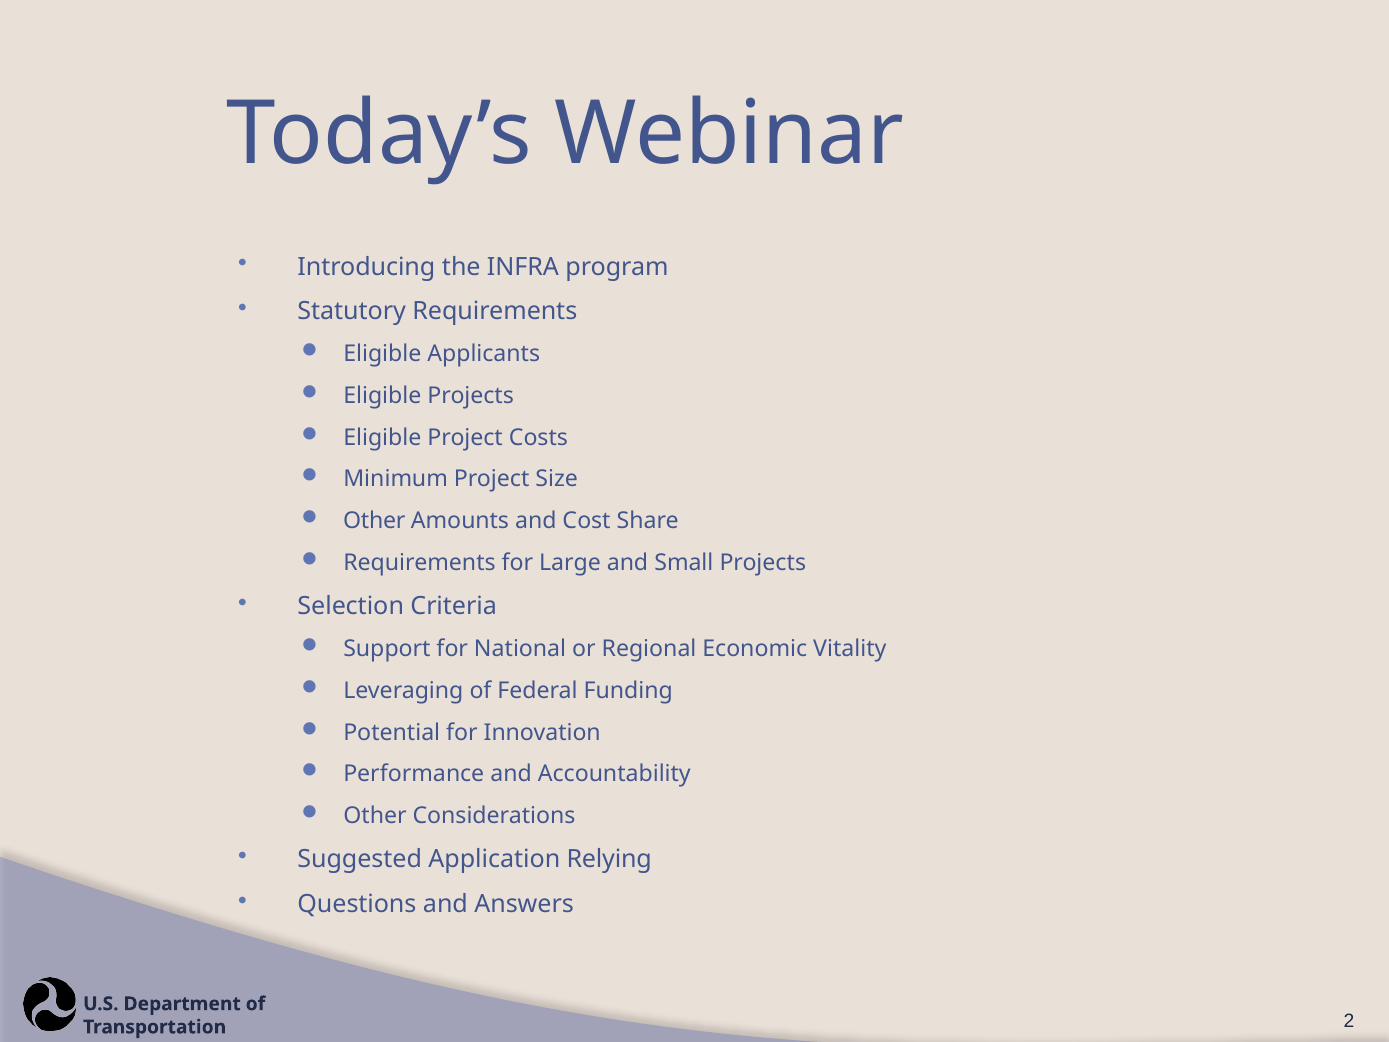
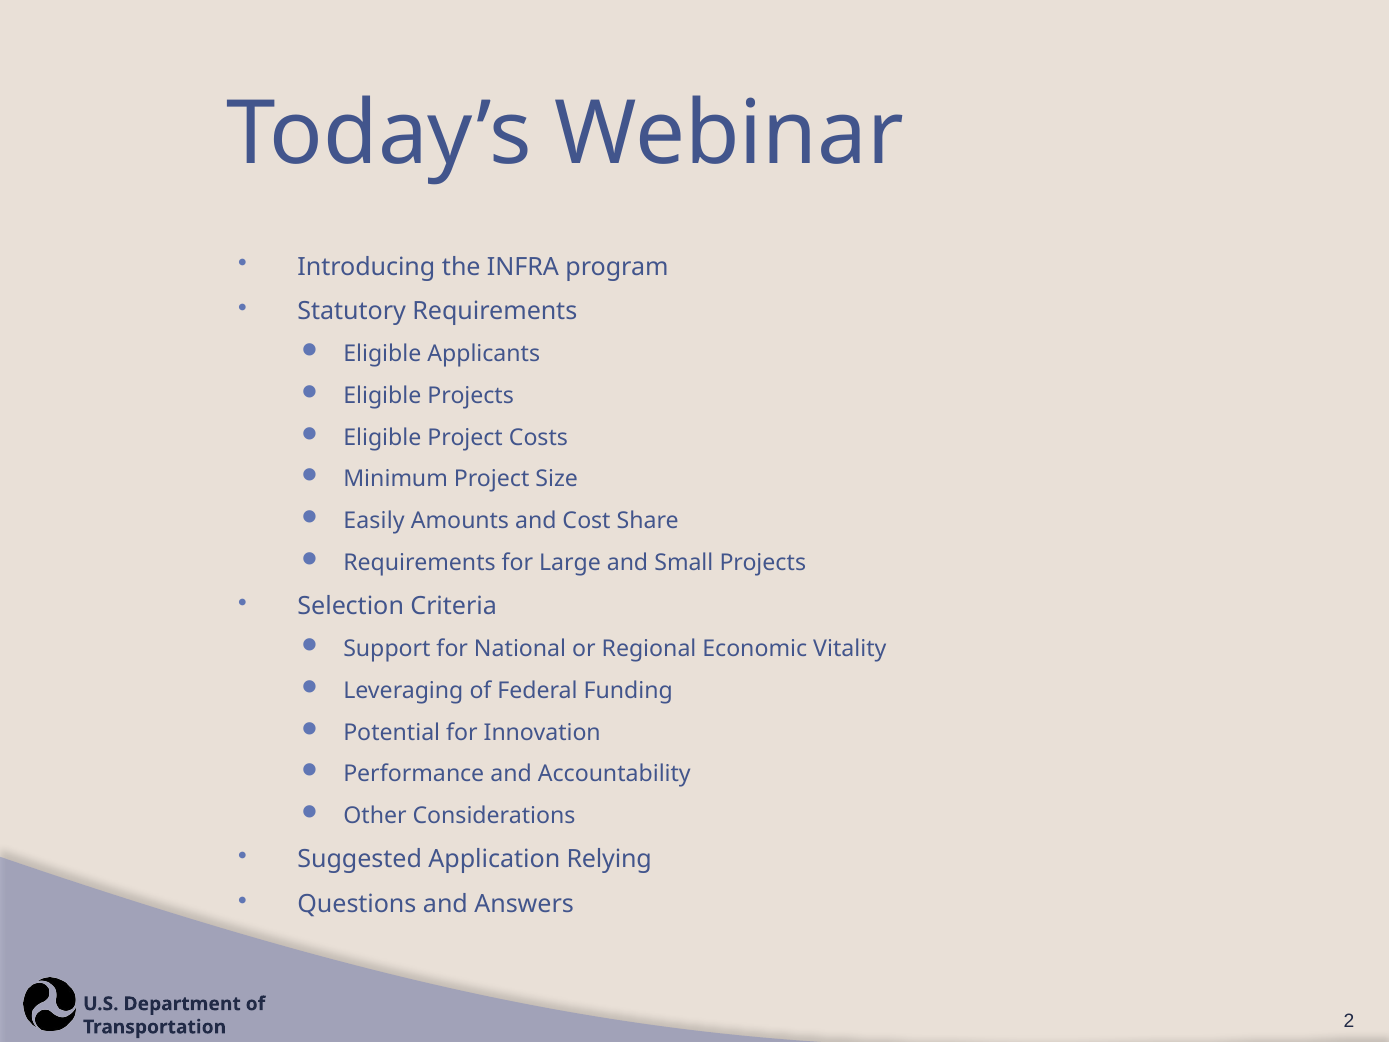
Other at (374, 521): Other -> Easily
